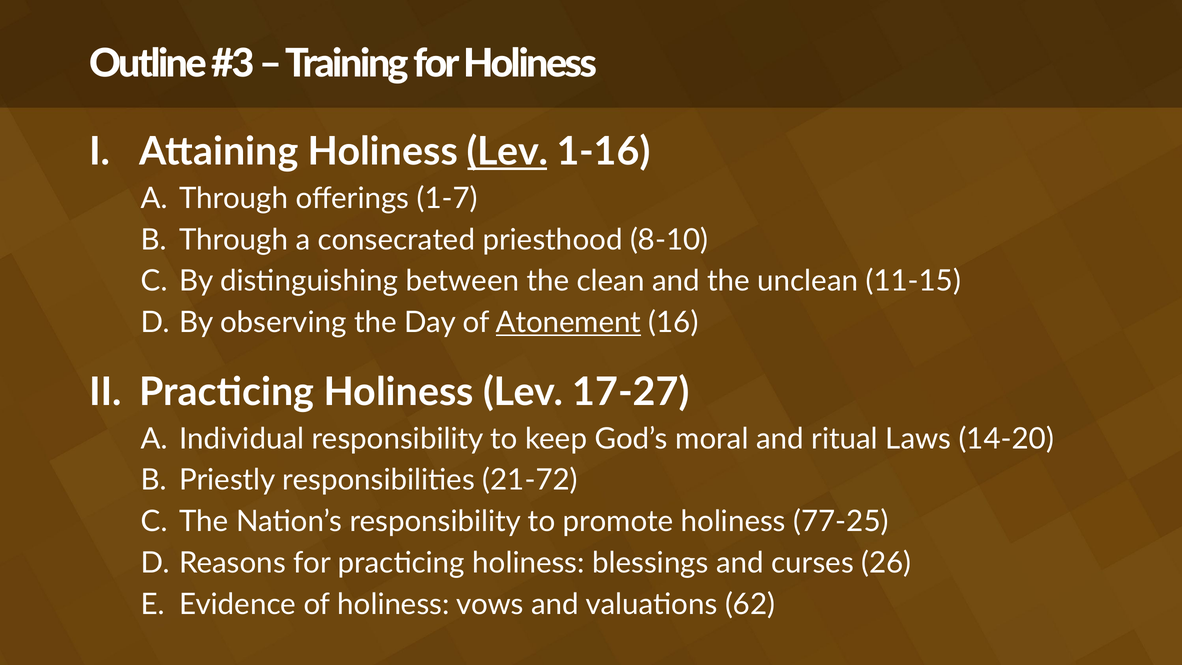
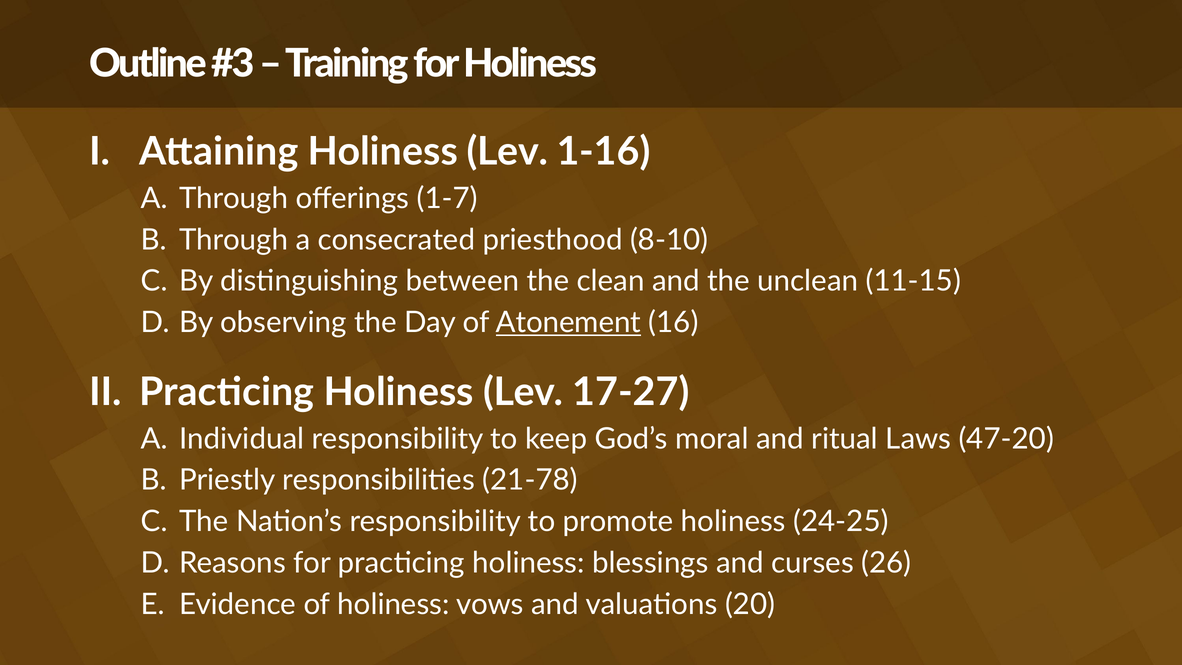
Lev at (507, 152) underline: present -> none
14-20: 14-20 -> 47-20
21-72: 21-72 -> 21-78
77-25: 77-25 -> 24-25
62: 62 -> 20
